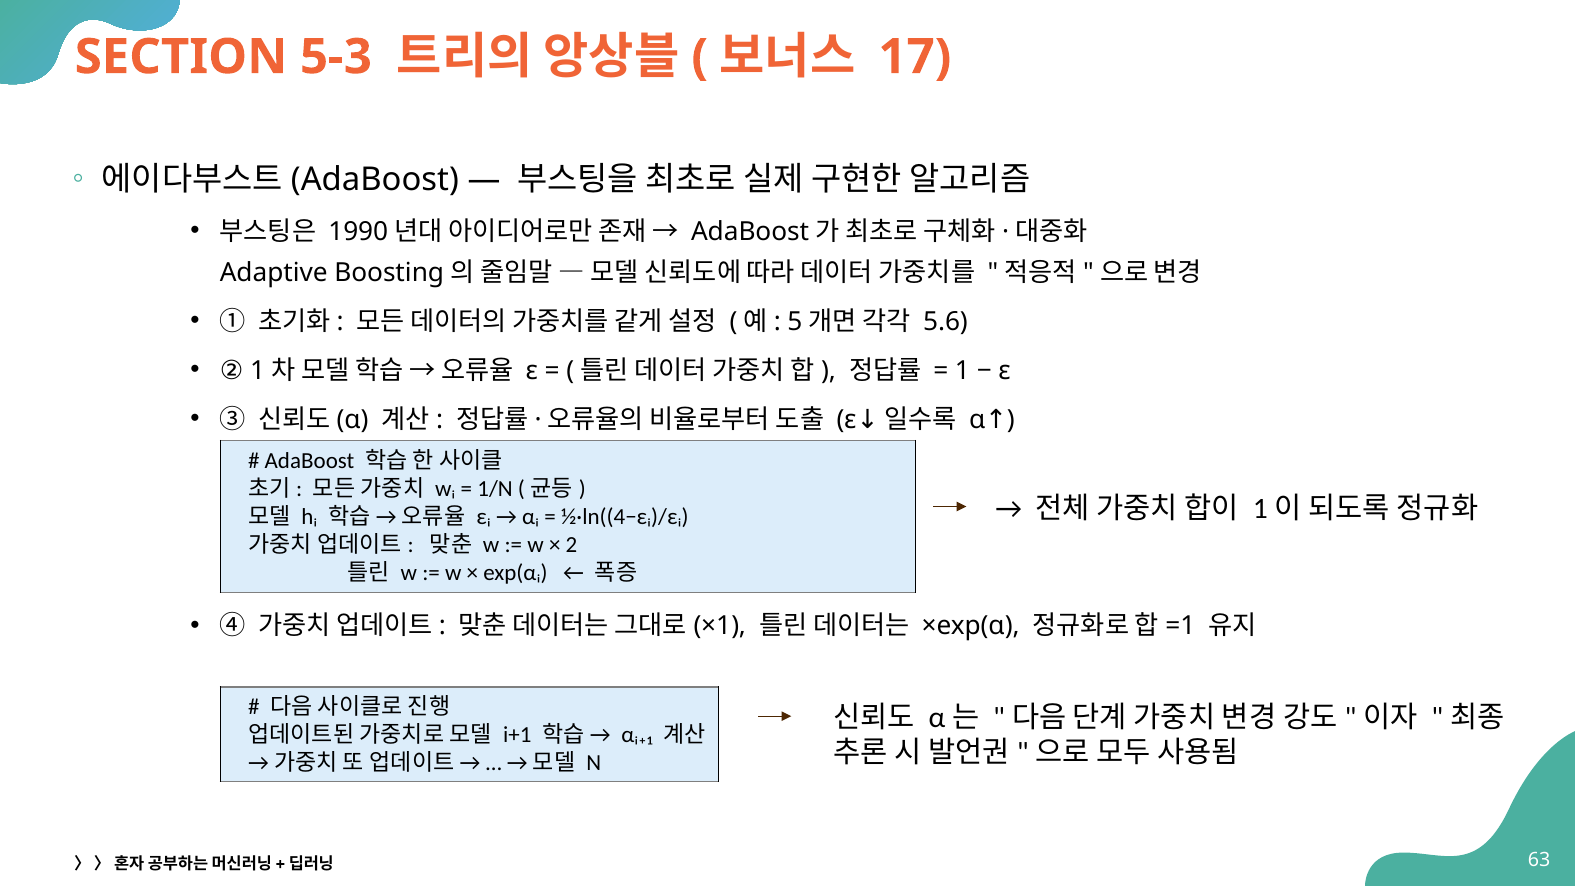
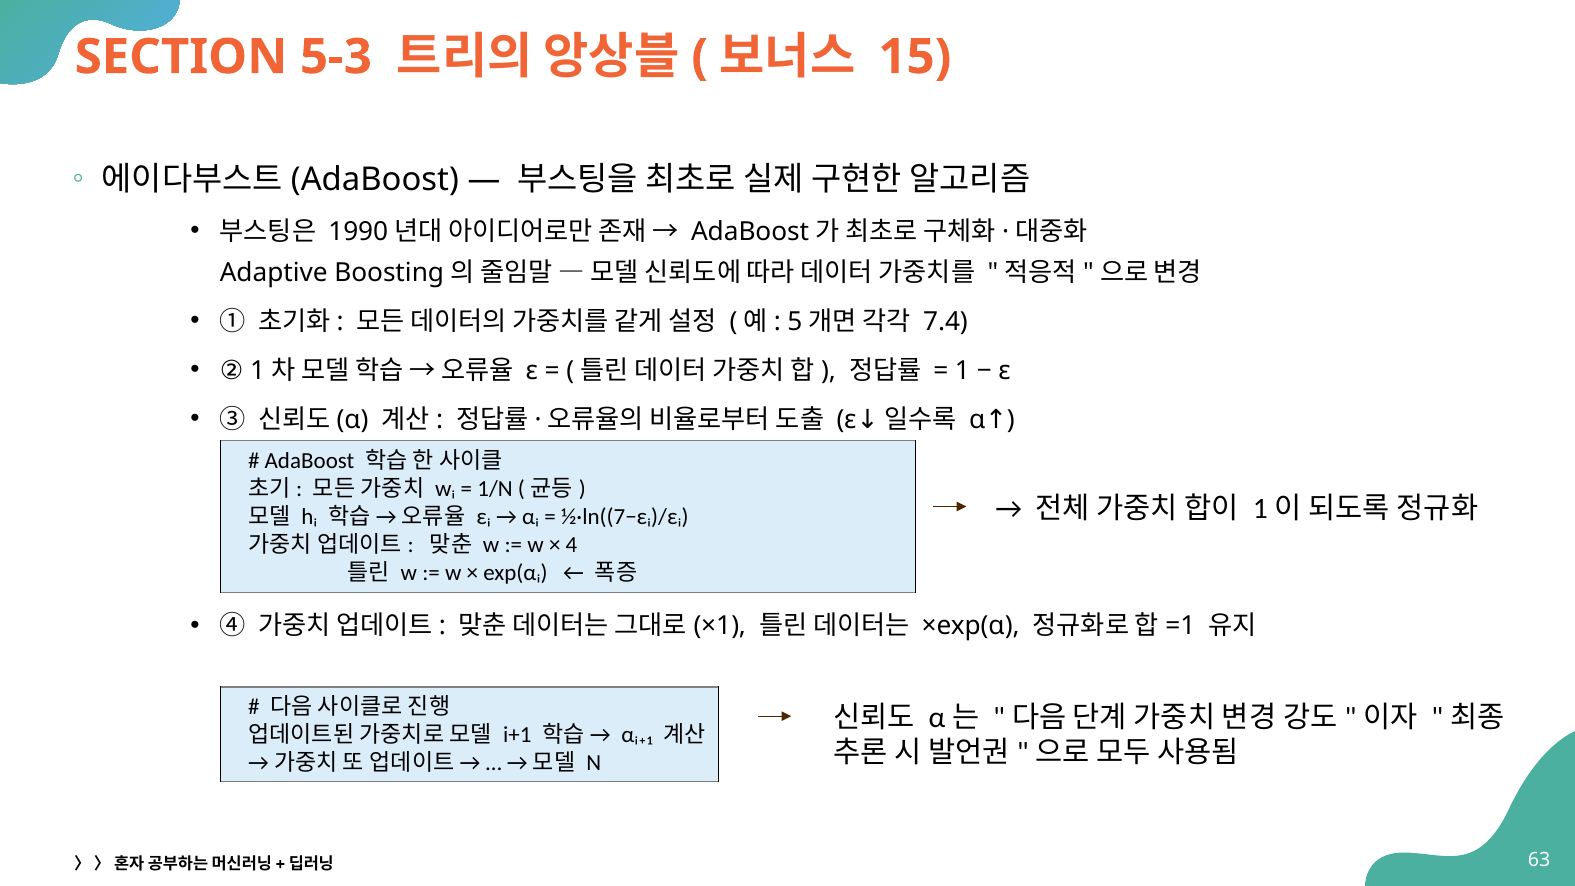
17: 17 -> 15
5.6: 5.6 -> 7.4
½·ln((4−εᵢ)/εᵢ: ½·ln((4−εᵢ)/εᵢ -> ½·ln((7−εᵢ)/εᵢ
2: 2 -> 4
